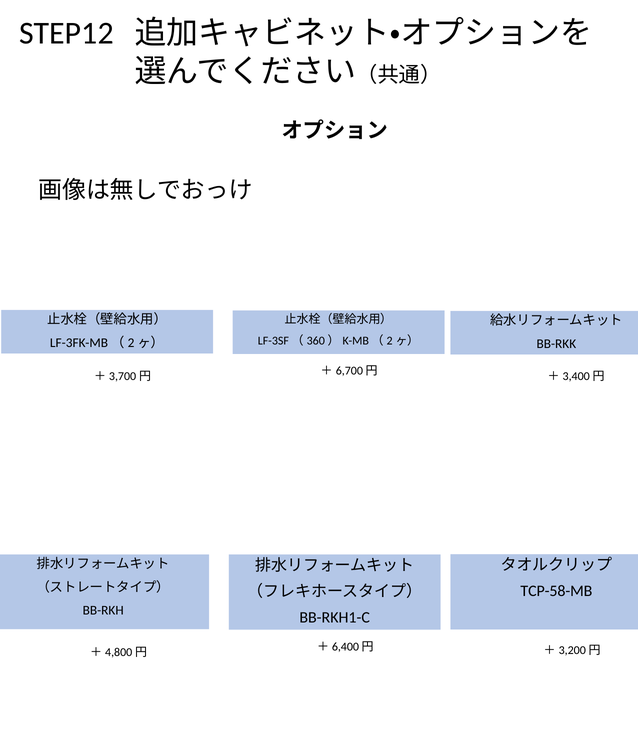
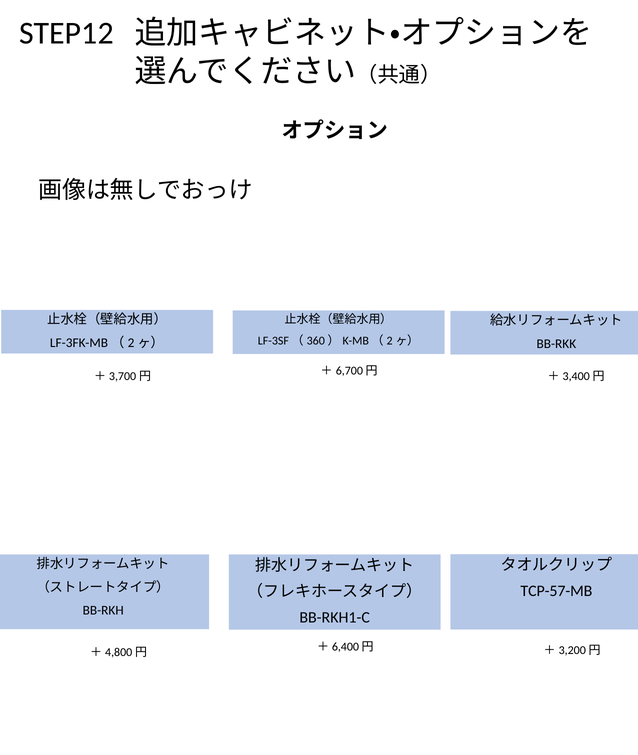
TCP-58-MB: TCP-58-MB -> TCP-57-MB
